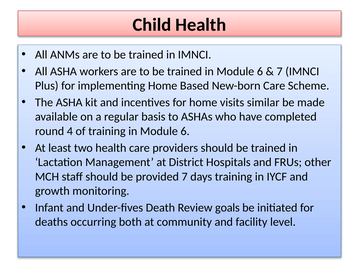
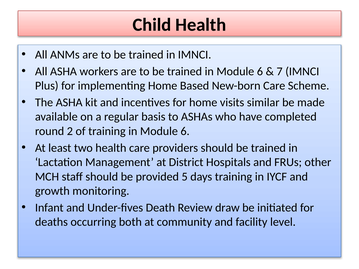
4: 4 -> 2
provided 7: 7 -> 5
goals: goals -> draw
